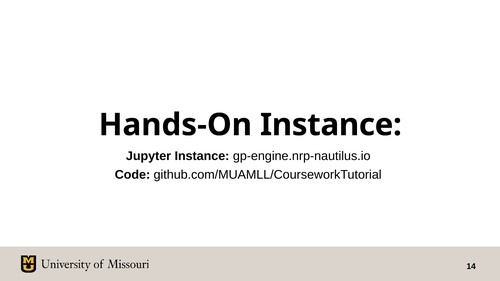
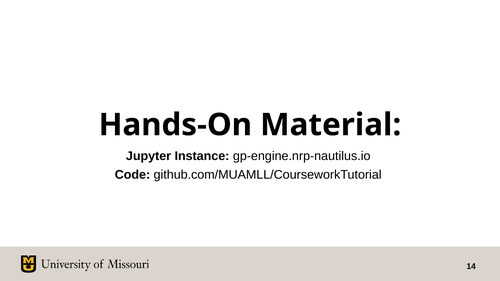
Hands-On Instance: Instance -> Material
